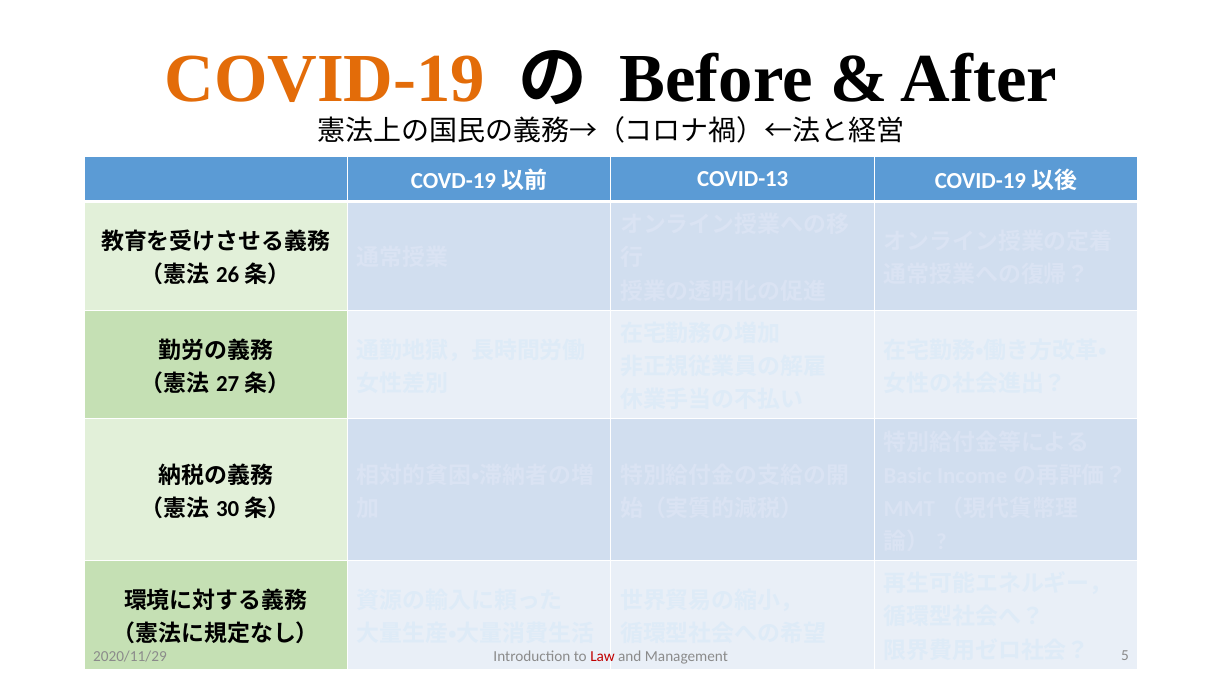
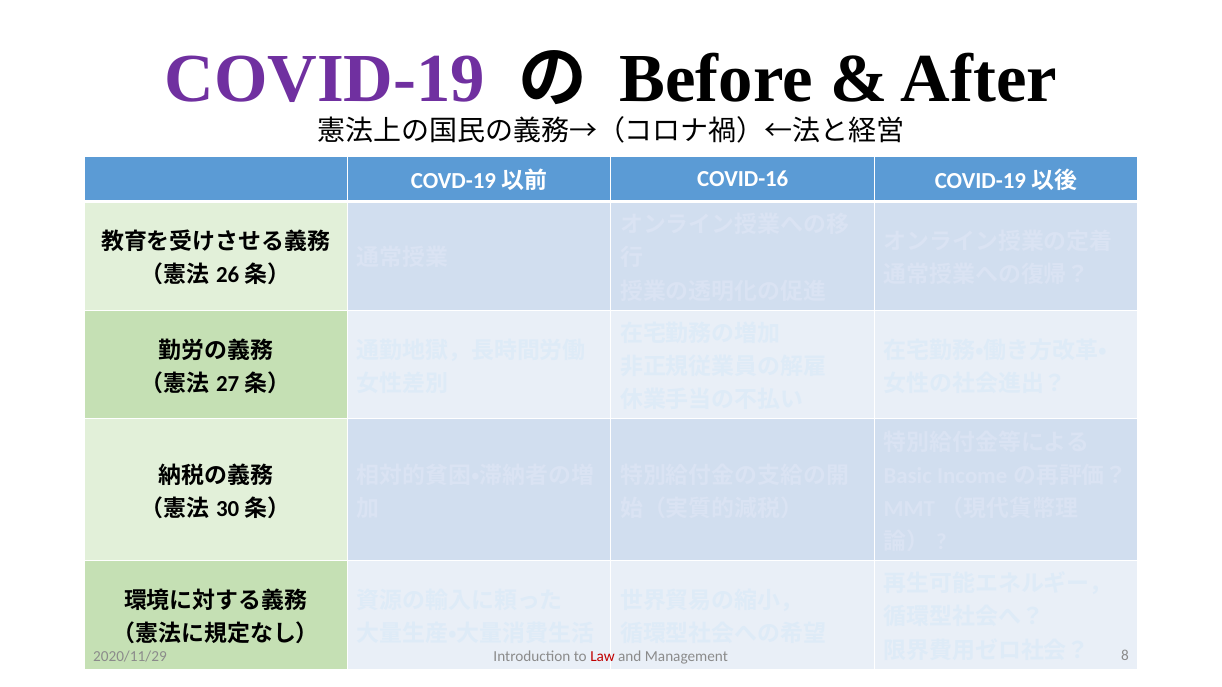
COVID-19 colour: orange -> purple
COVID-13: COVID-13 -> COVID-16
5: 5 -> 8
